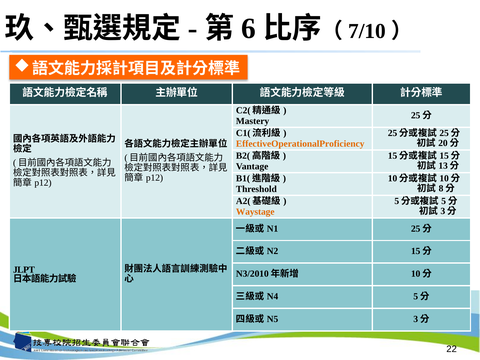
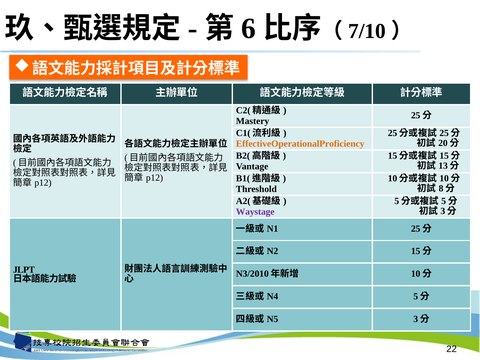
Waystage colour: orange -> purple
